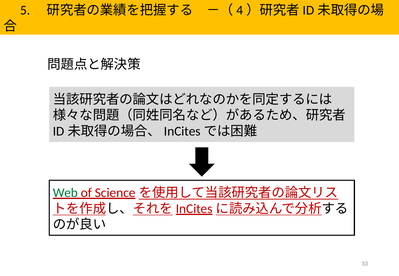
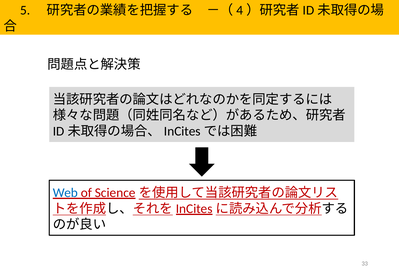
Web colour: green -> blue
